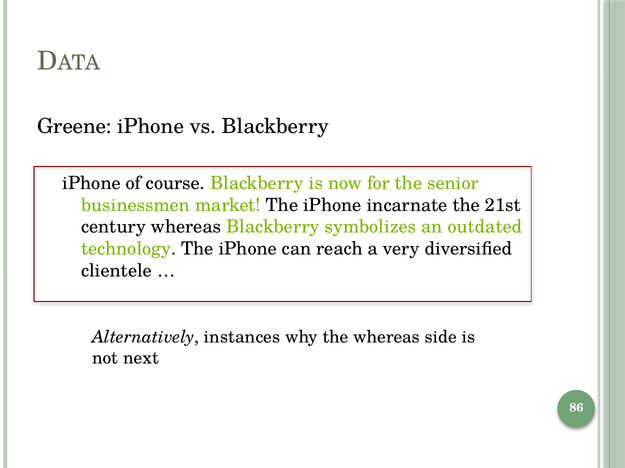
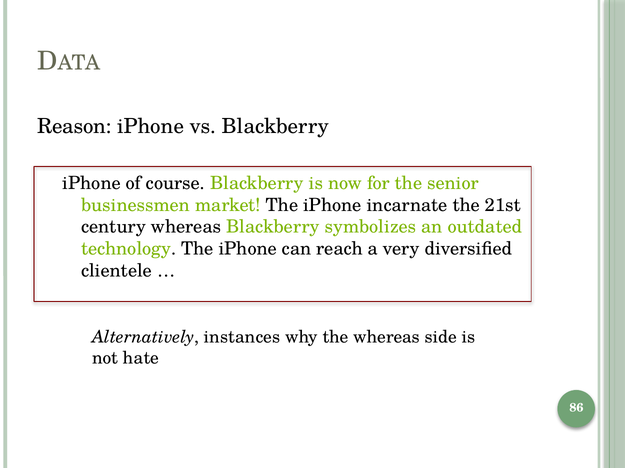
Greene: Greene -> Reason
next: next -> hate
